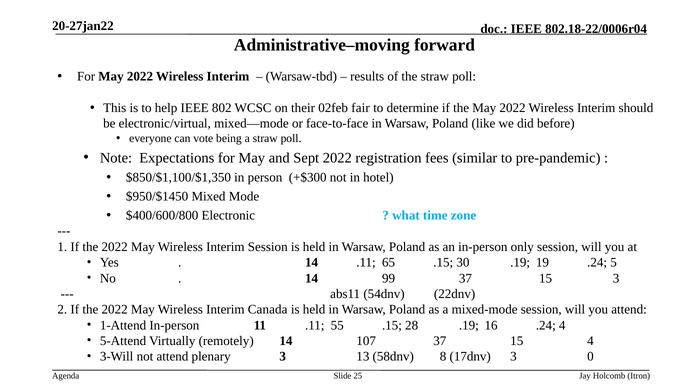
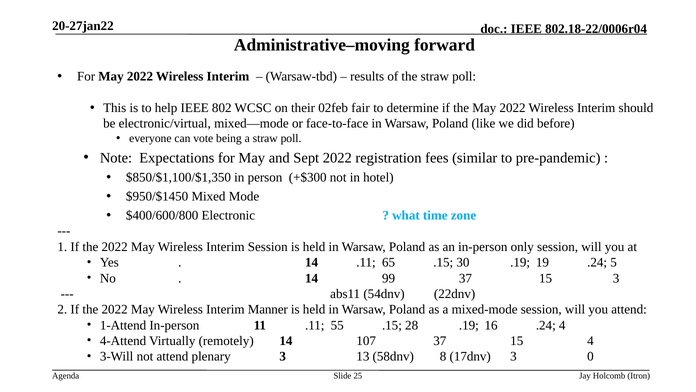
Canada: Canada -> Manner
5-Attend: 5-Attend -> 4-Attend
